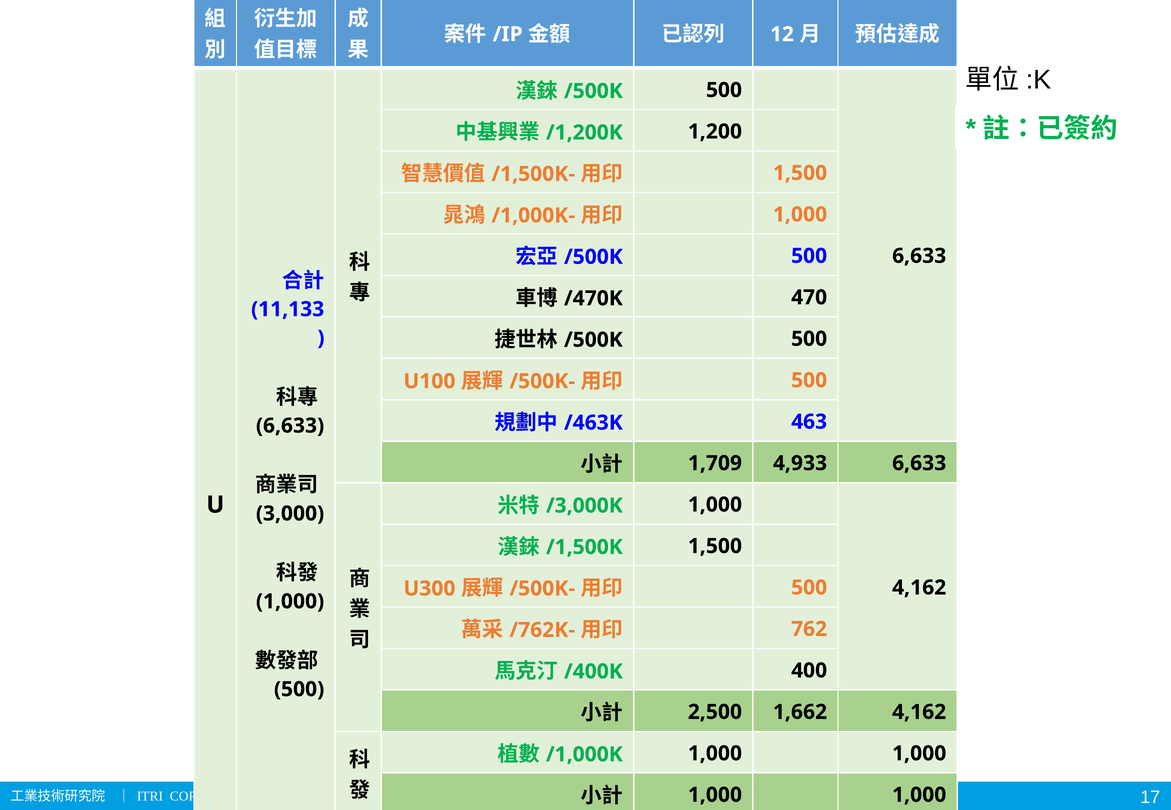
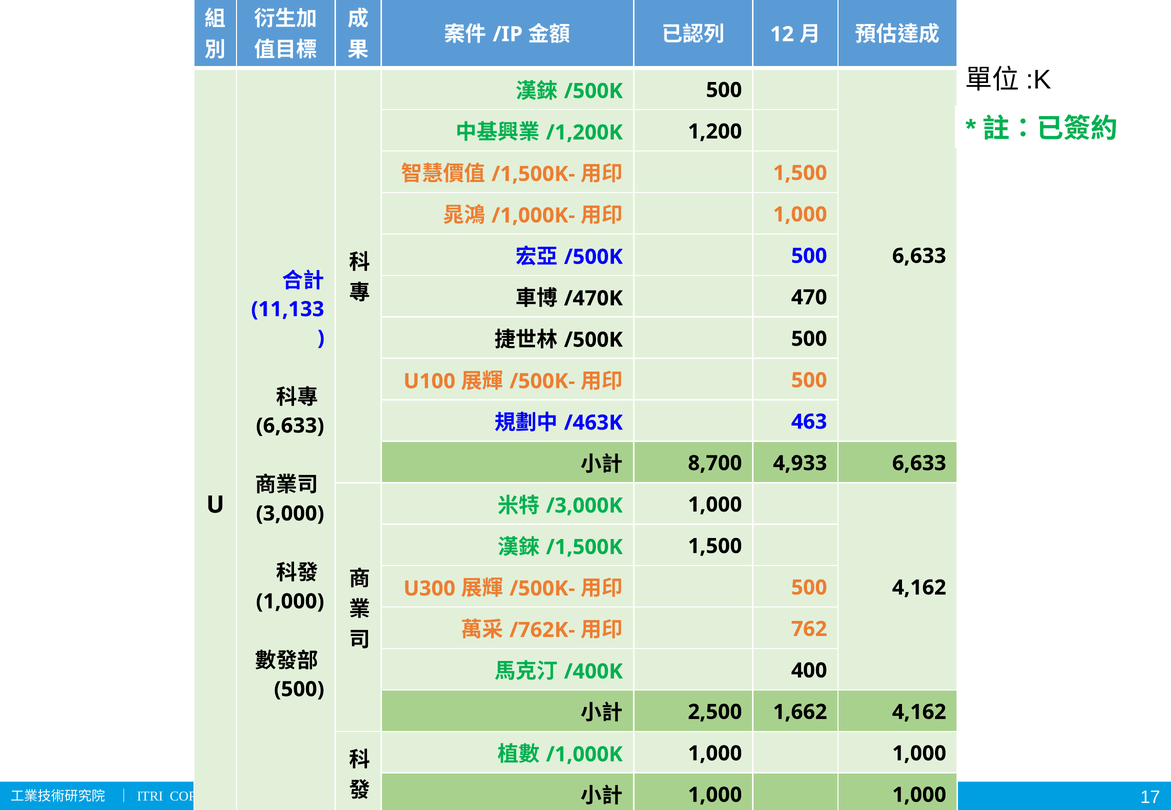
1,709: 1,709 -> 8,700
